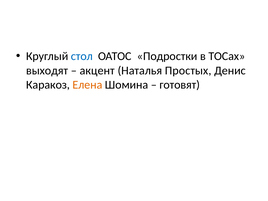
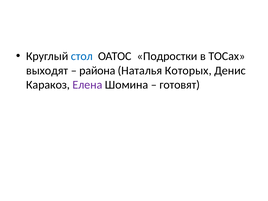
акцент: акцент -> района
Простых: Простых -> Которых
Елена colour: orange -> purple
